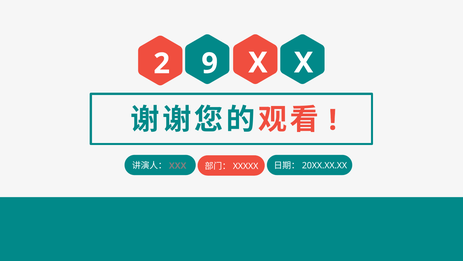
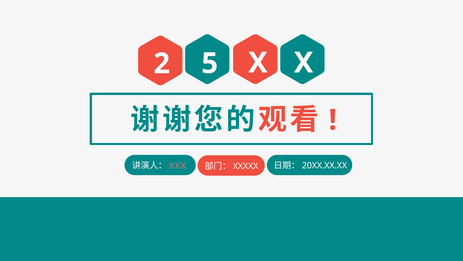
9: 9 -> 5
